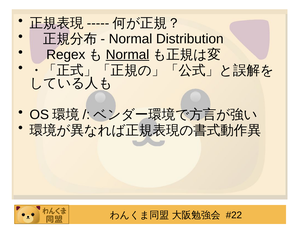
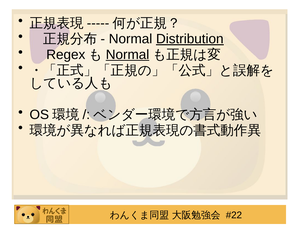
Distribution underline: none -> present
